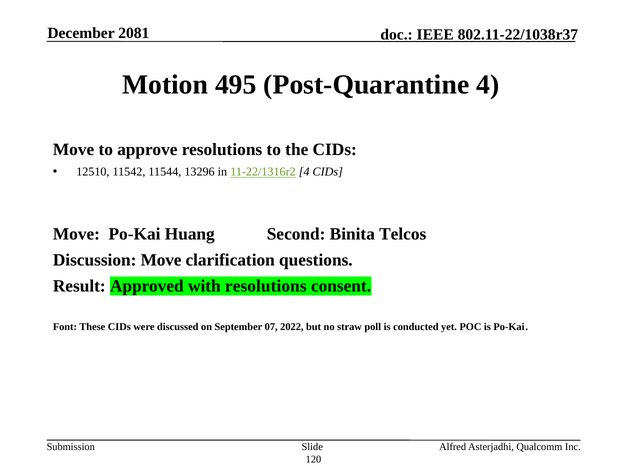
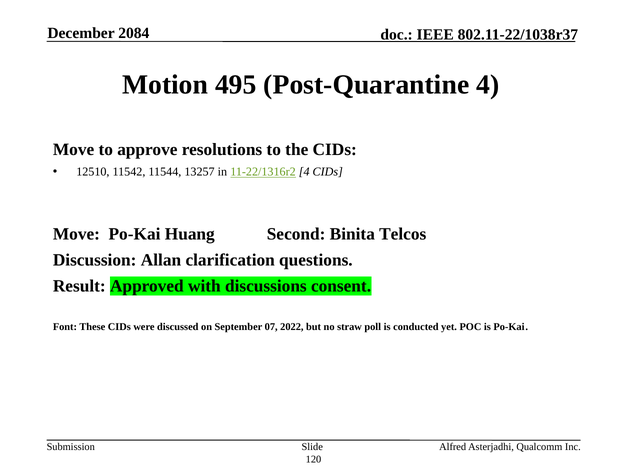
2081: 2081 -> 2084
13296: 13296 -> 13257
Discussion Move: Move -> Allan
with resolutions: resolutions -> discussions
